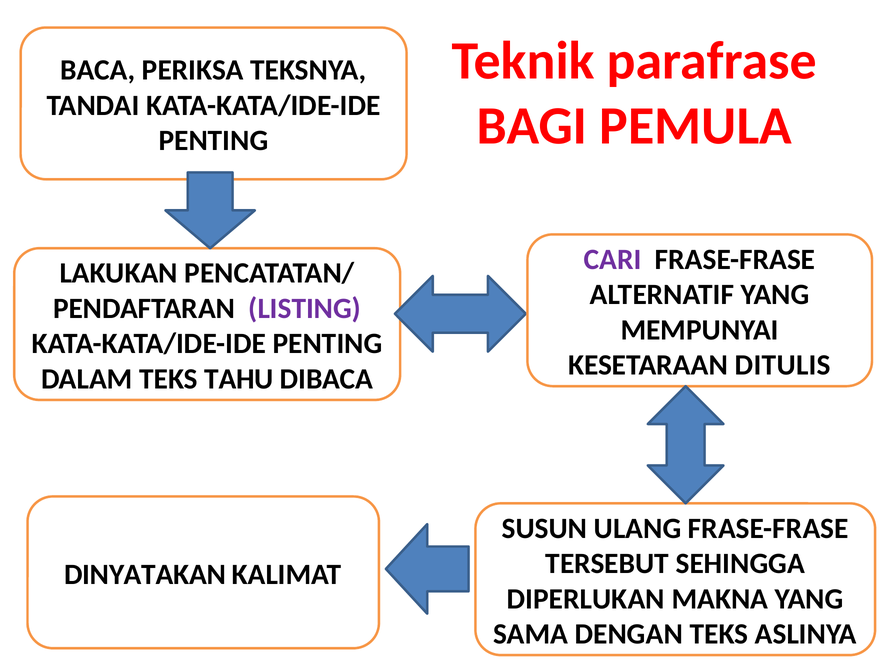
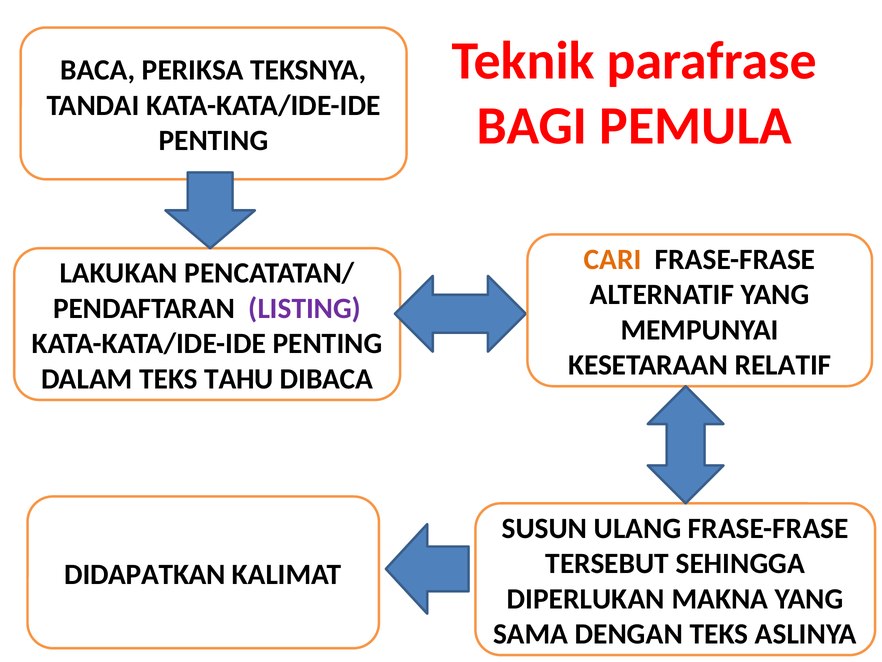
CARI colour: purple -> orange
DITULIS: DITULIS -> RELATIF
DINYATAKAN: DINYATAKAN -> DIDAPATKAN
